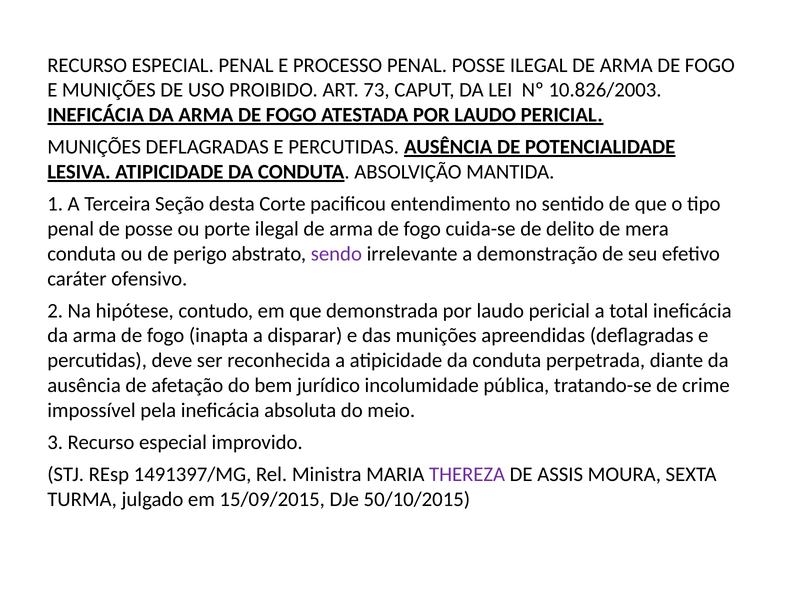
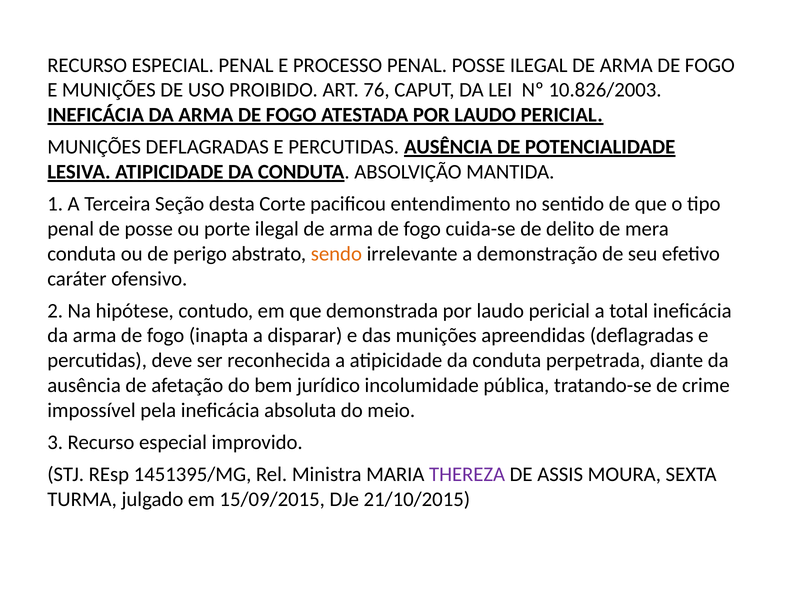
73: 73 -> 76
sendo colour: purple -> orange
1491397/MG: 1491397/MG -> 1451395/MG
50/10/2015: 50/10/2015 -> 21/10/2015
